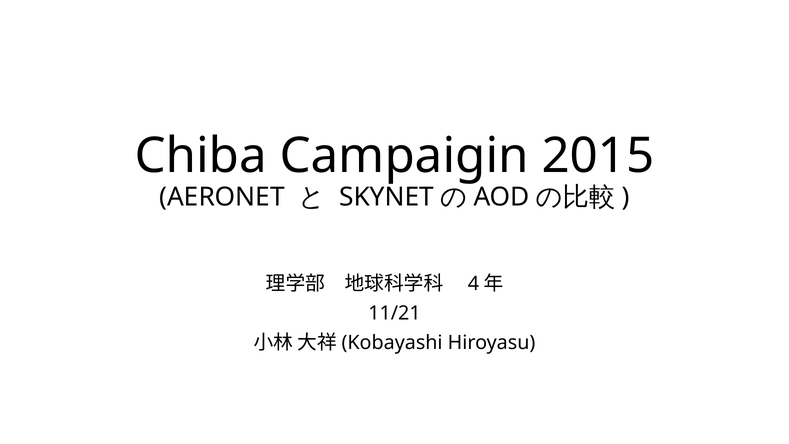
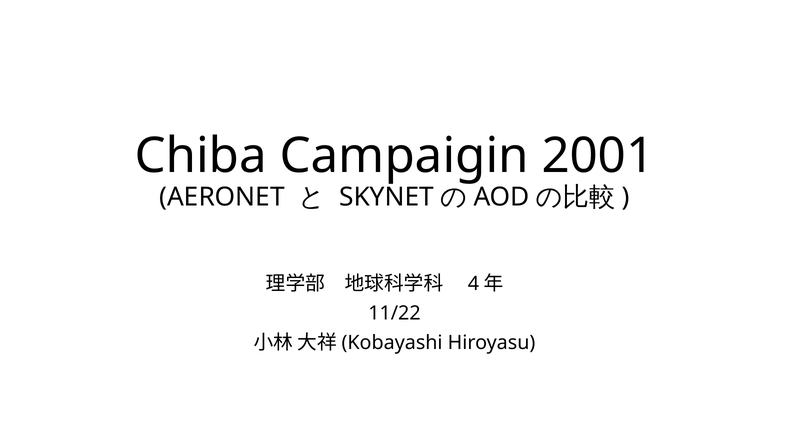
2015: 2015 -> 2001
11/21: 11/21 -> 11/22
